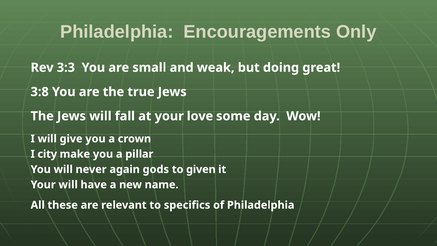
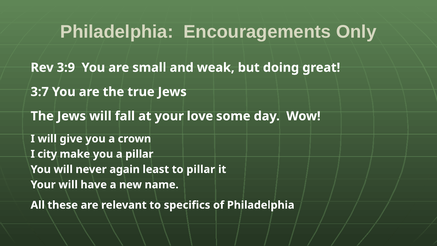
3:3: 3:3 -> 3:9
3:8: 3:8 -> 3:7
gods: gods -> least
to given: given -> pillar
